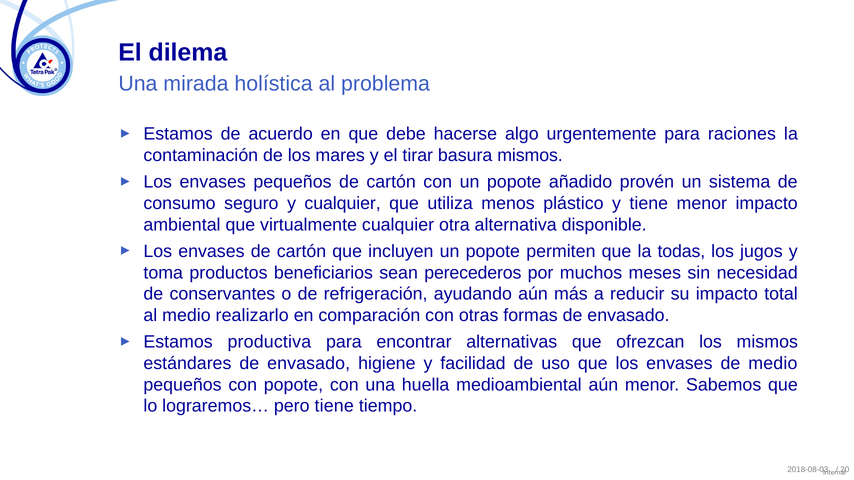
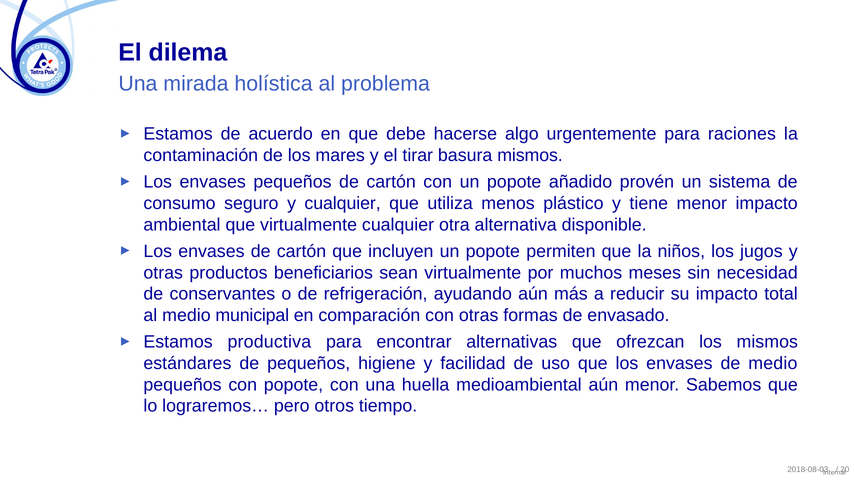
todas: todas -> niños
toma at (163, 273): toma -> otras
sean perecederos: perecederos -> virtualmente
realizarlo: realizarlo -> municipal
estándares de envasado: envasado -> pequeños
pero tiene: tiene -> otros
